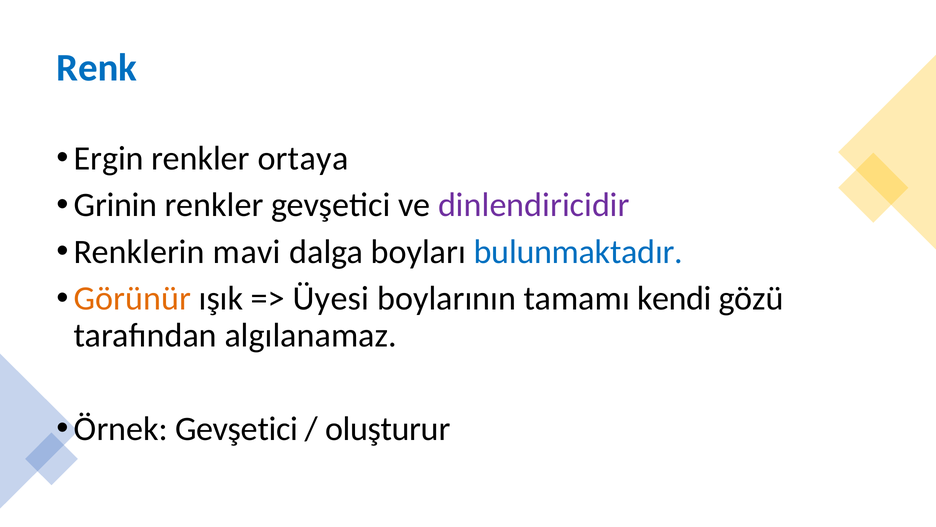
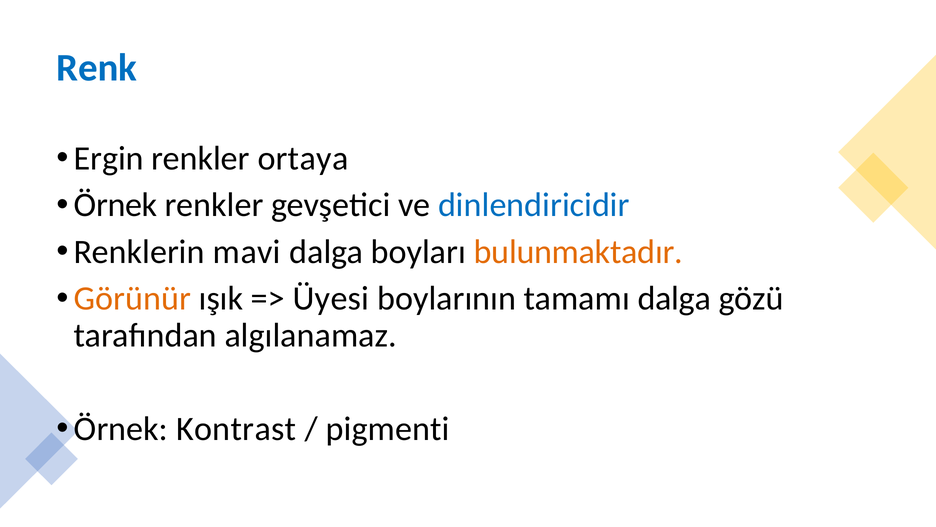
Grinin at (116, 205): Grinin -> Örnek
dinlendiricidir colour: purple -> blue
bulunmaktadır colour: blue -> orange
tamamı kendi: kendi -> dalga
Örnek Gevşetici: Gevşetici -> Kontrast
oluşturur: oluşturur -> pigmenti
